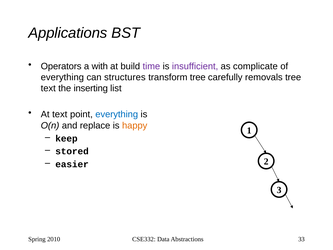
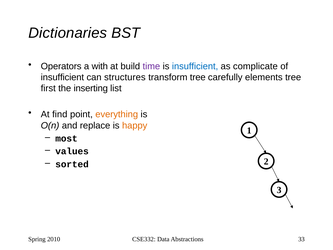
Applications: Applications -> Dictionaries
insufficient at (195, 66) colour: purple -> blue
everything at (62, 77): everything -> insufficient
removals: removals -> elements
text at (48, 88): text -> first
At text: text -> find
everything at (117, 114) colour: blue -> orange
keep: keep -> most
stored: stored -> values
easier: easier -> sorted
